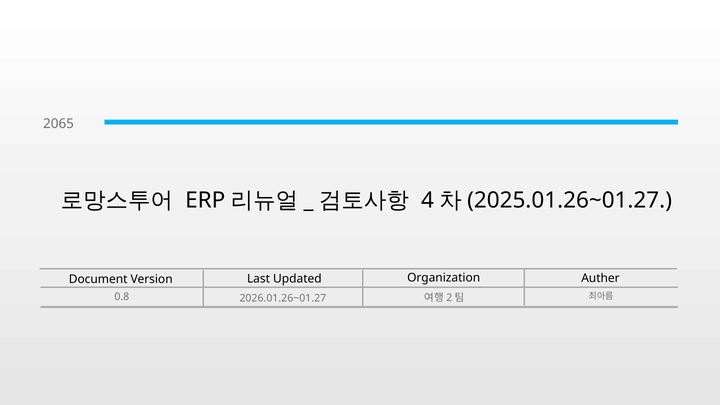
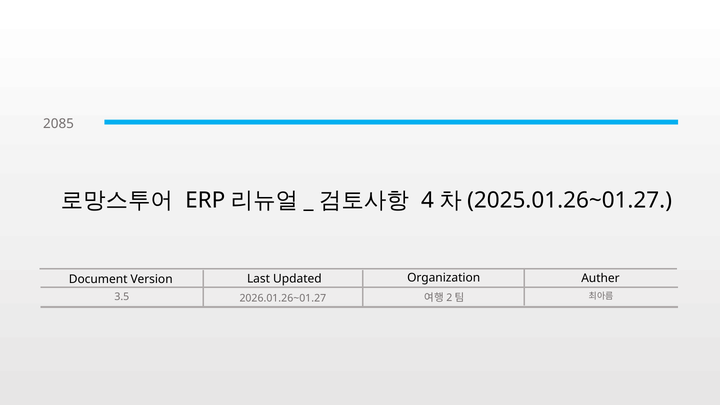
2065: 2065 -> 2085
0.8: 0.8 -> 3.5
